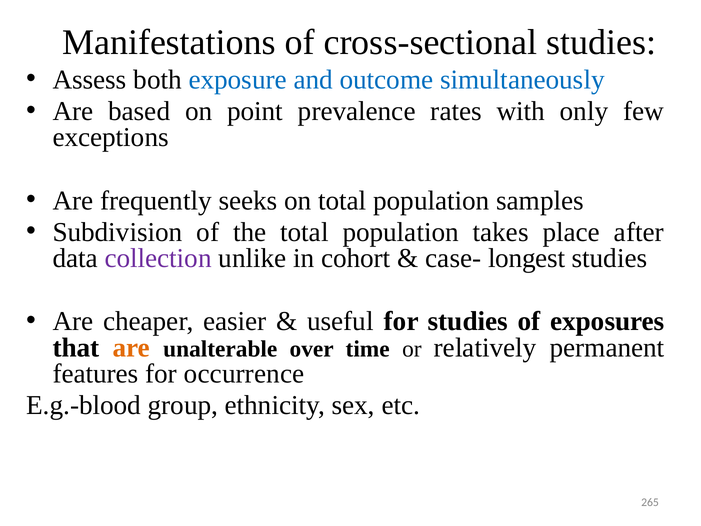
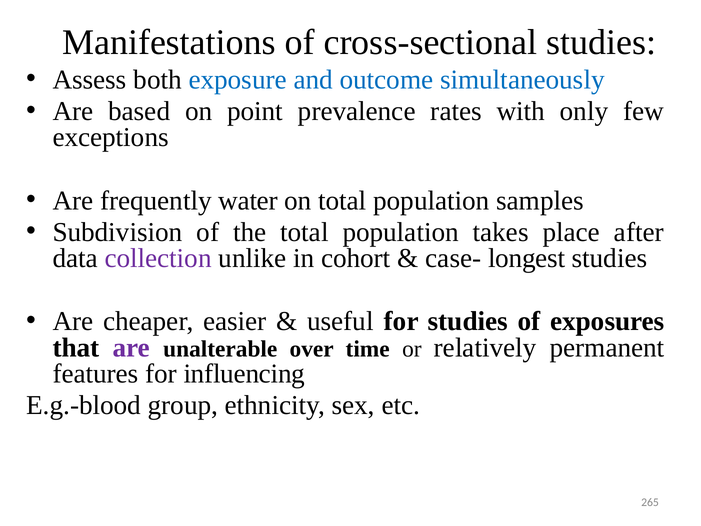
seeks: seeks -> water
are at (131, 347) colour: orange -> purple
occurrence: occurrence -> influencing
